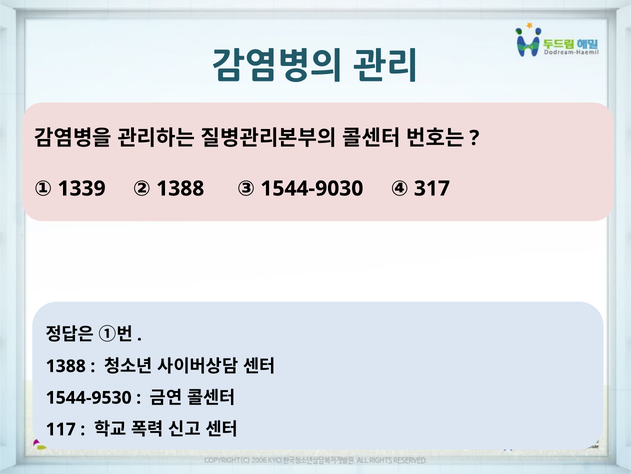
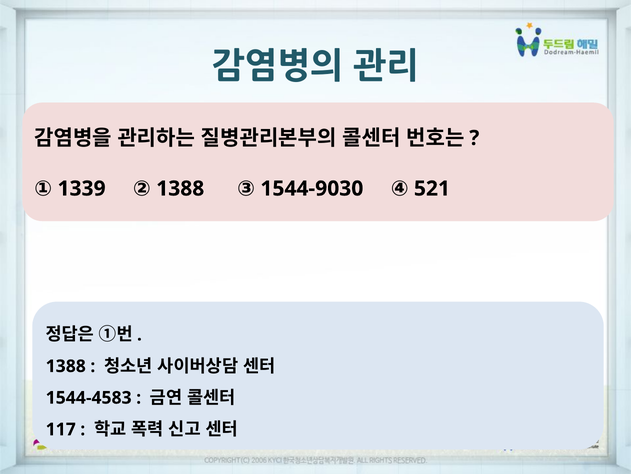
317: 317 -> 521
1544-9530: 1544-9530 -> 1544-4583
